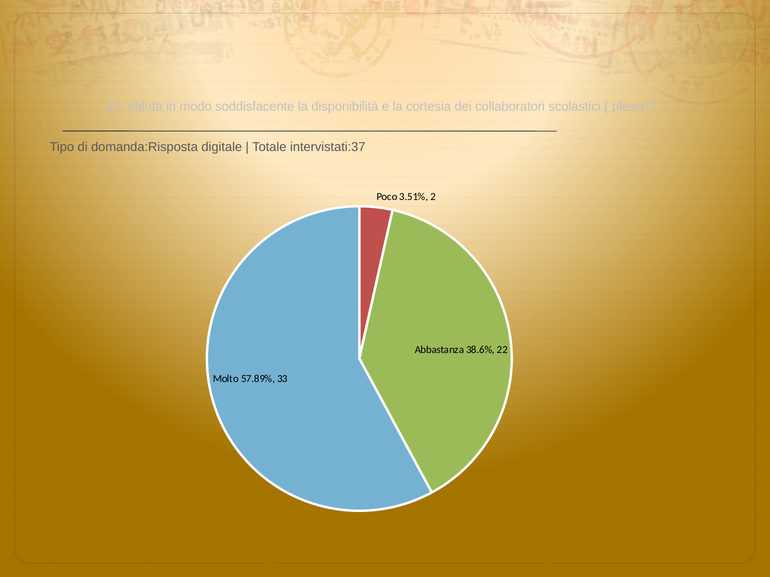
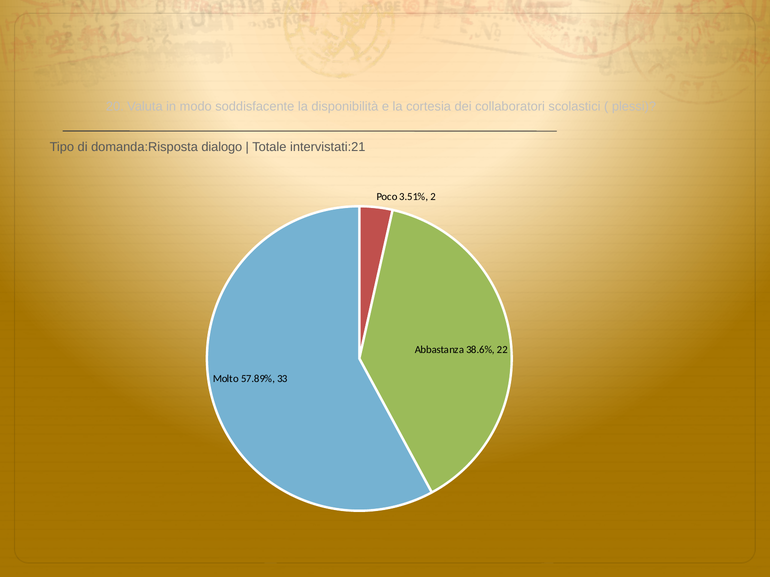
digitale: digitale -> dialogo
intervistati:37: intervistati:37 -> intervistati:21
